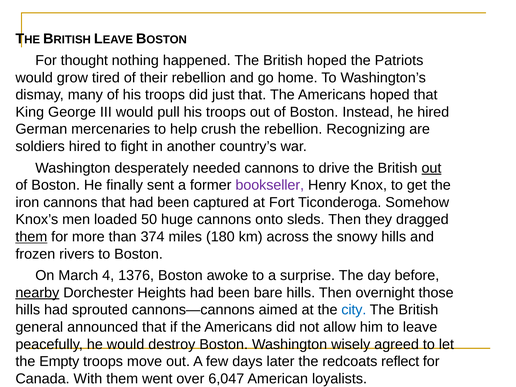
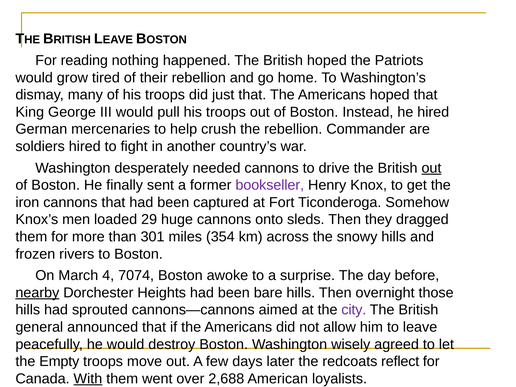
thought: thought -> reading
Recognizing: Recognizing -> Commander
50: 50 -> 29
them at (31, 237) underline: present -> none
374: 374 -> 301
180: 180 -> 354
1376: 1376 -> 7074
city colour: blue -> purple
With underline: none -> present
6,047: 6,047 -> 2,688
